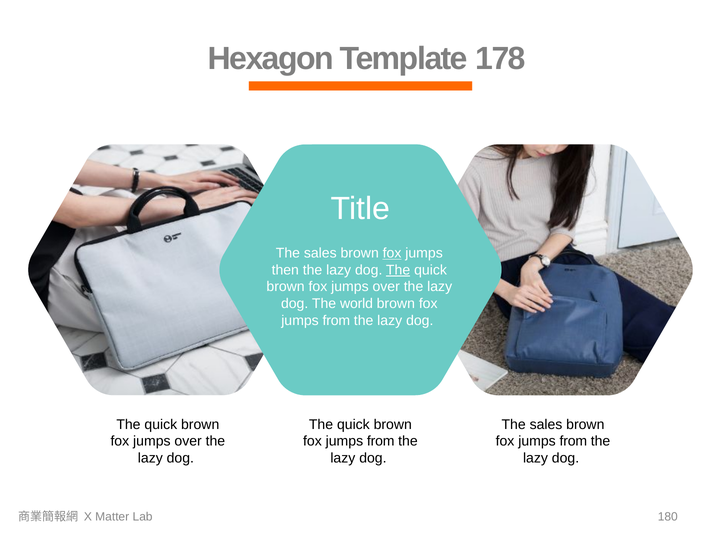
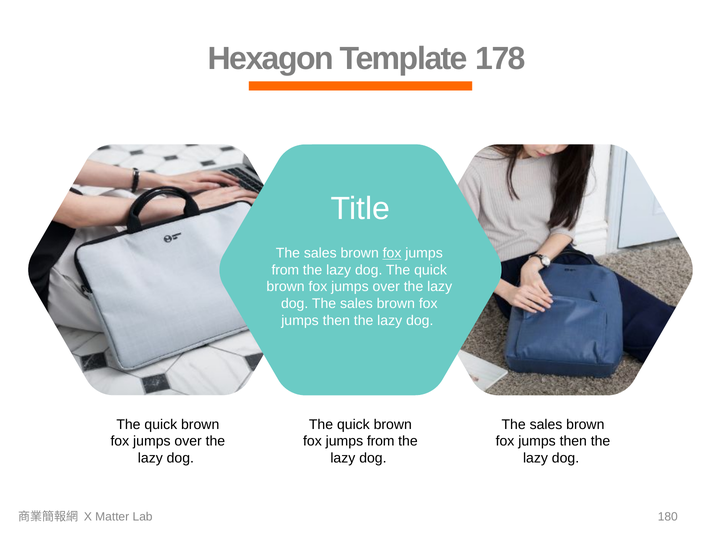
then at (285, 270): then -> from
The at (398, 270) underline: present -> none
world at (356, 304): world -> sales
from at (336, 320): from -> then
from at (573, 441): from -> then
